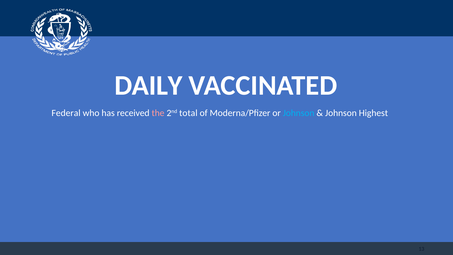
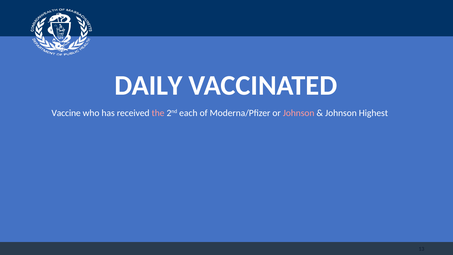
Federal: Federal -> Vaccine
total: total -> each
Johnson at (299, 113) colour: light blue -> pink
